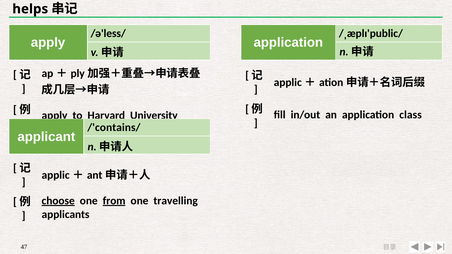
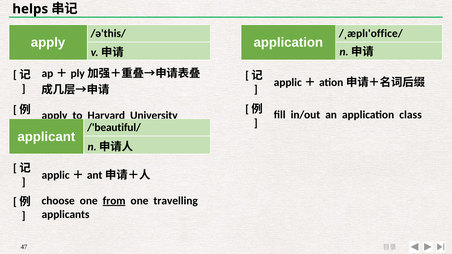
/ə'less/: /ə'less/ -> /ə'this/
/ˌæplɪ'public/: /ˌæplɪ'public/ -> /ˌæplɪ'office/
/'contains/: /'contains/ -> /'beautiful/
choose underline: present -> none
